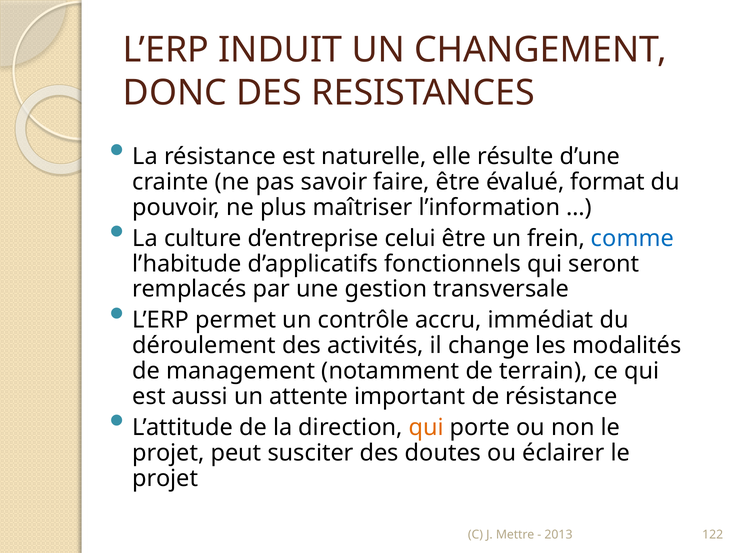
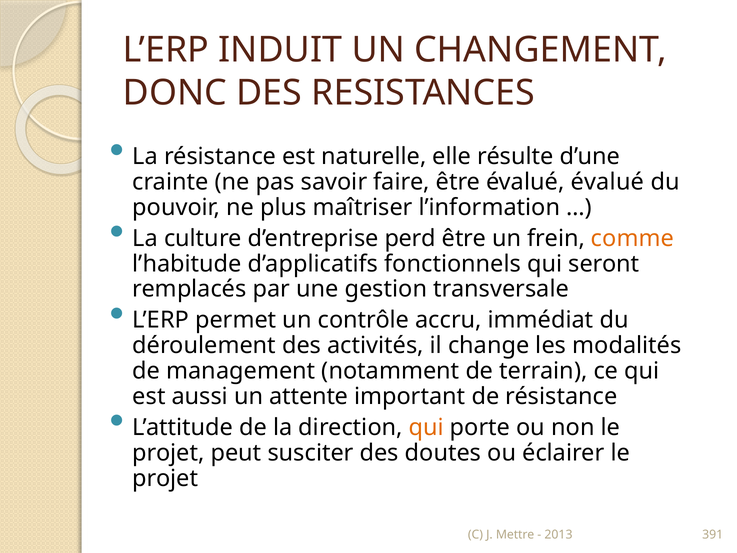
évalué format: format -> évalué
celui: celui -> perd
comme colour: blue -> orange
122: 122 -> 391
